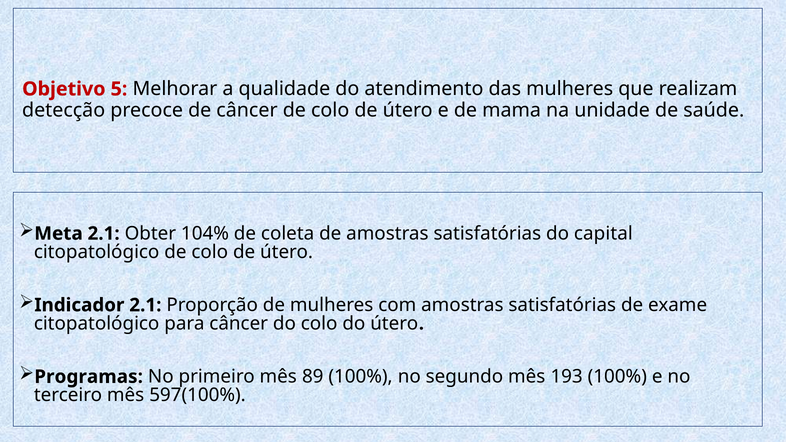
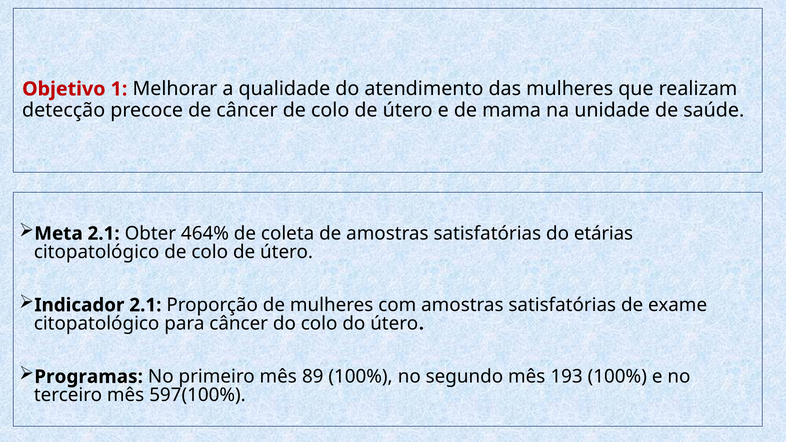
5: 5 -> 1
104%: 104% -> 464%
capital: capital -> etárias
